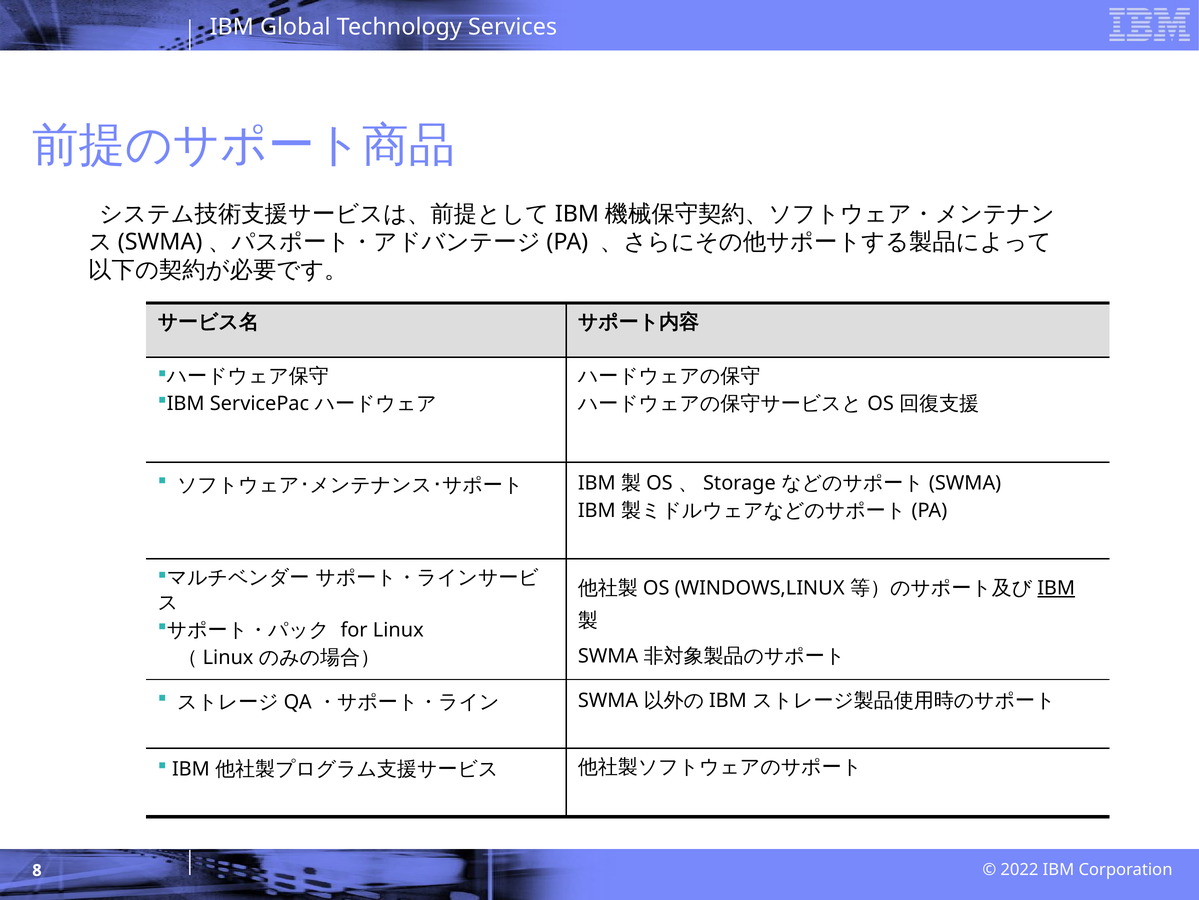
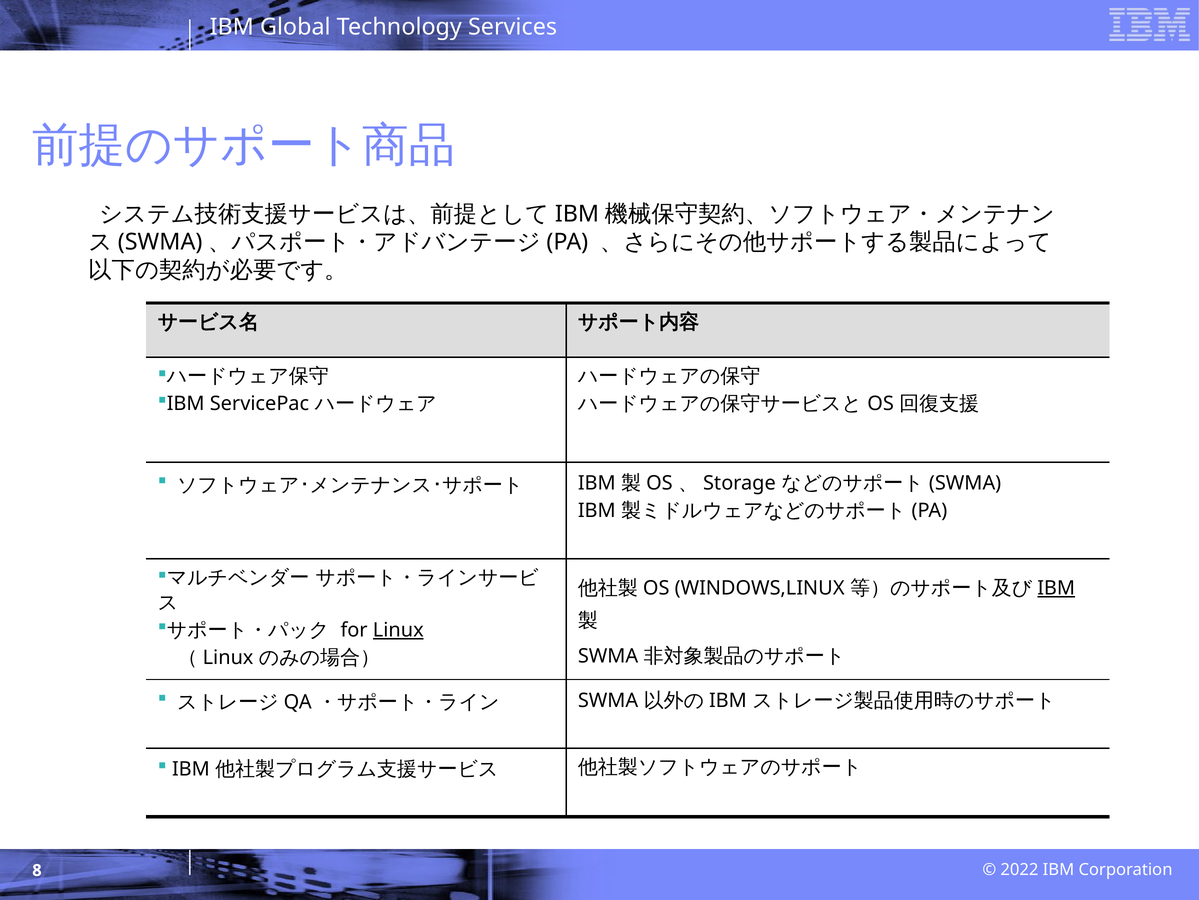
Linux at (398, 630) underline: none -> present
